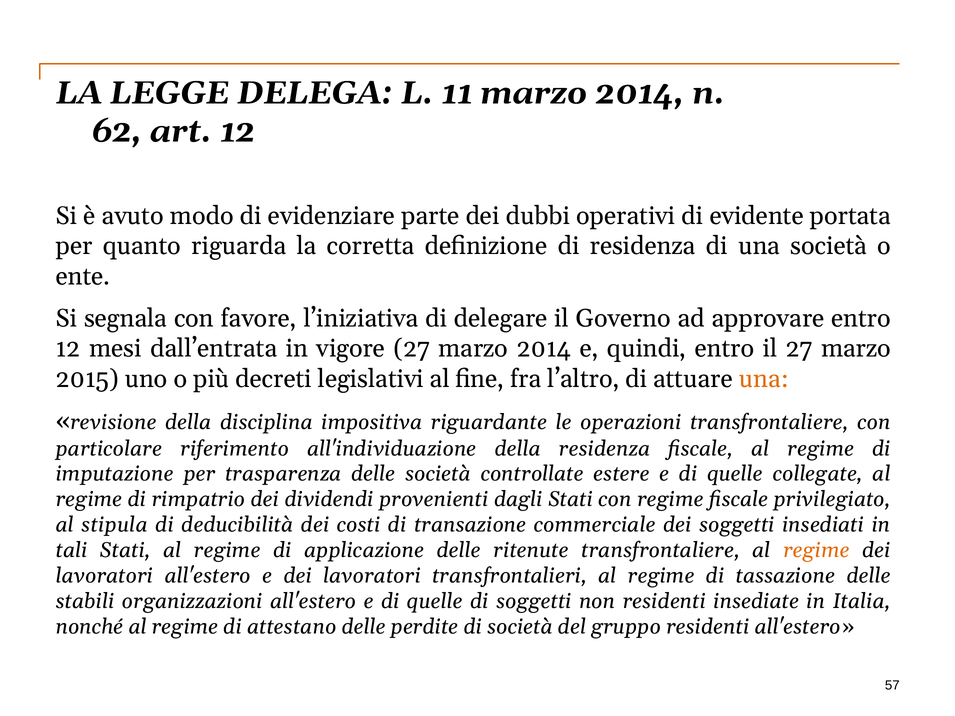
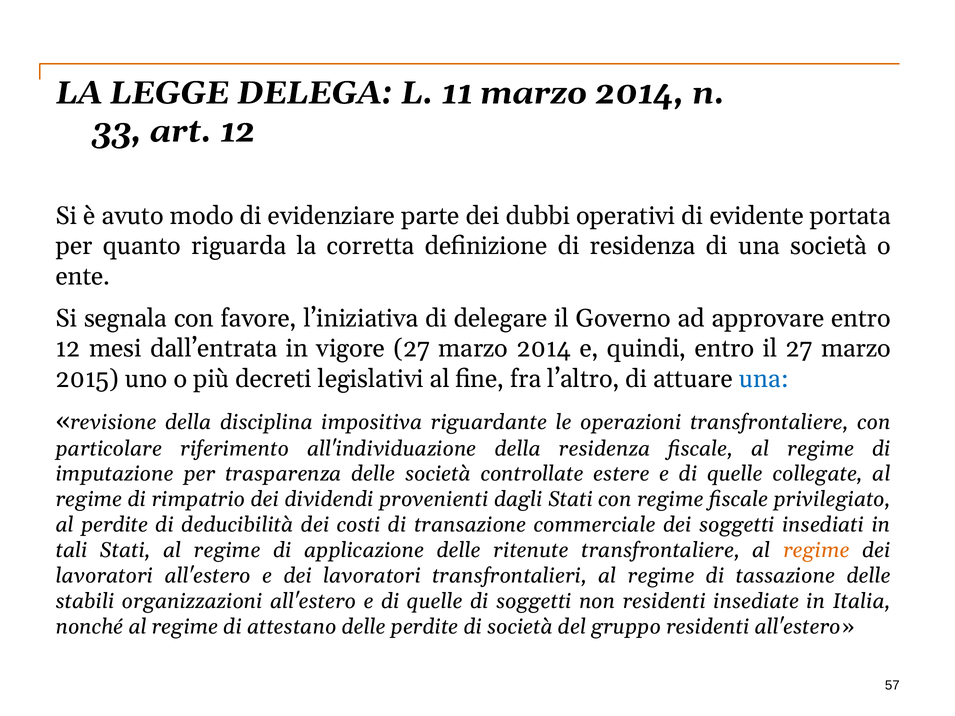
62: 62 -> 33
una at (764, 379) colour: orange -> blue
al stipula: stipula -> perdite
